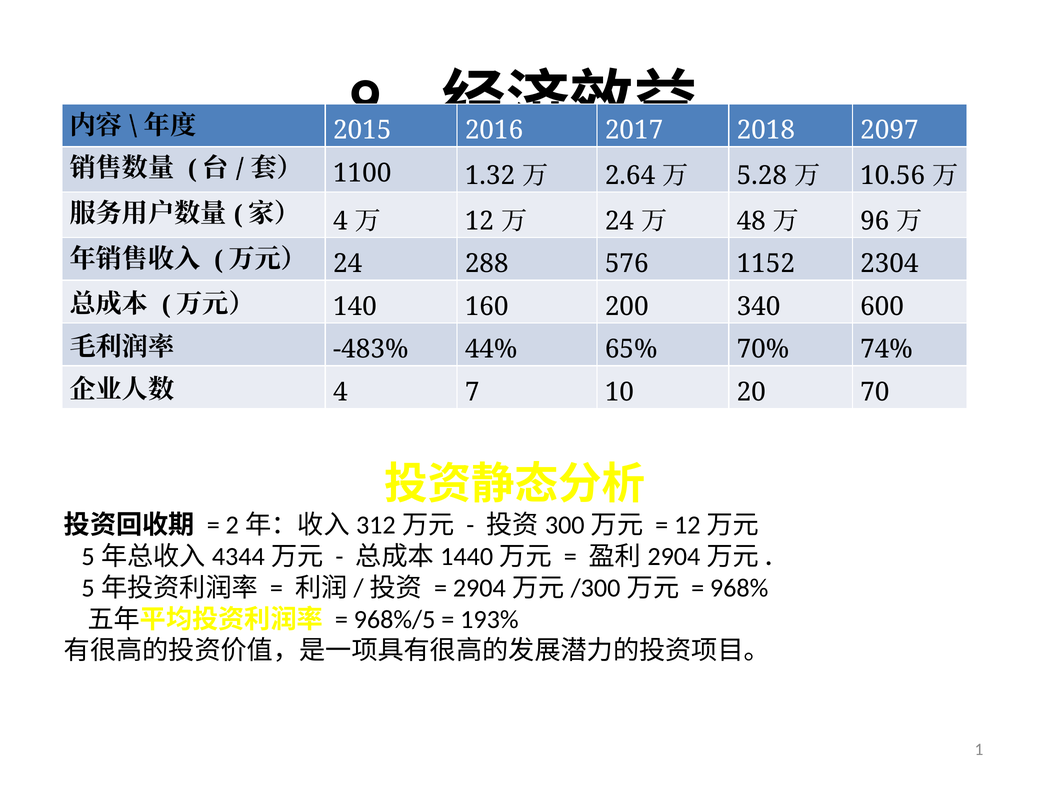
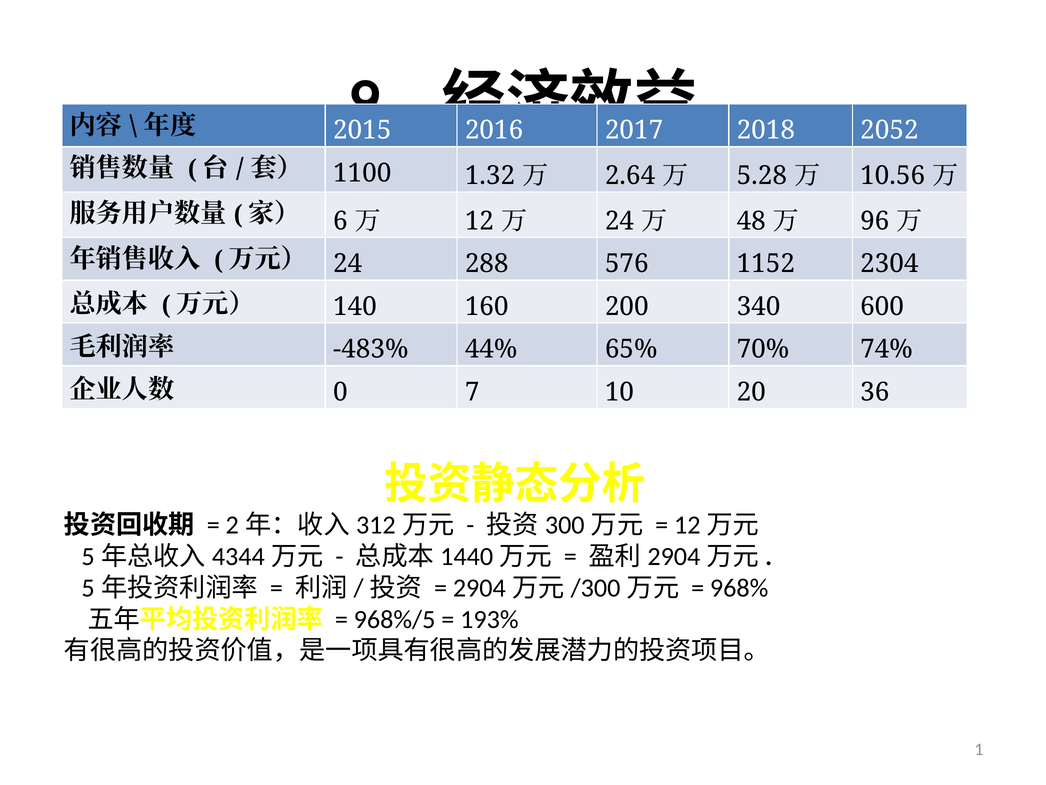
2097: 2097 -> 2052
4 at (340, 221): 4 -> 6
4 at (340, 392): 4 -> 0
70: 70 -> 36
